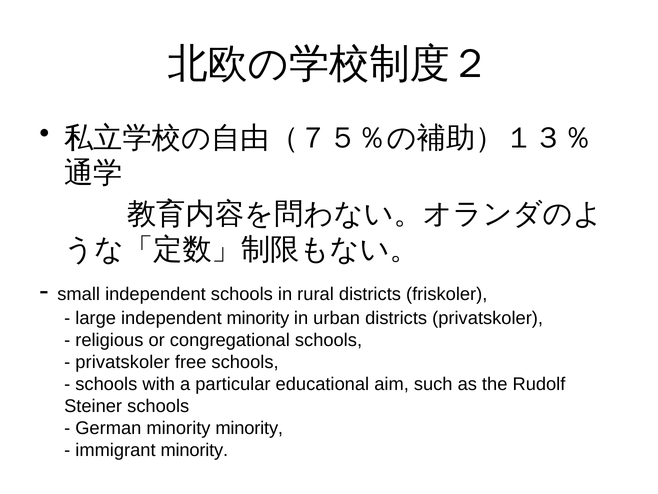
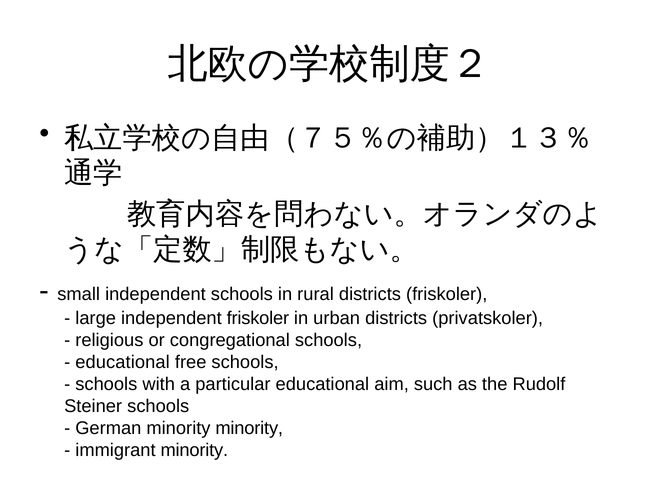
independent minority: minority -> friskoler
privatskoler at (123, 362): privatskoler -> educational
